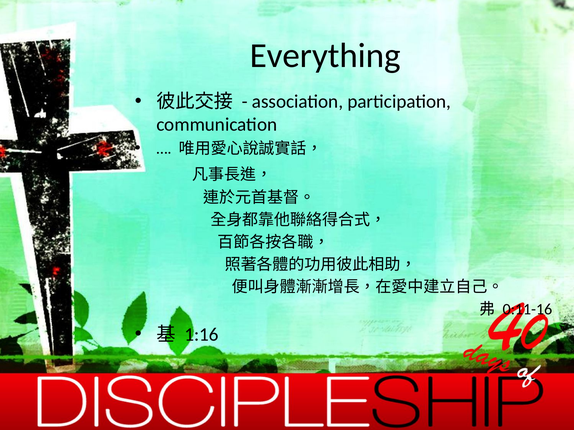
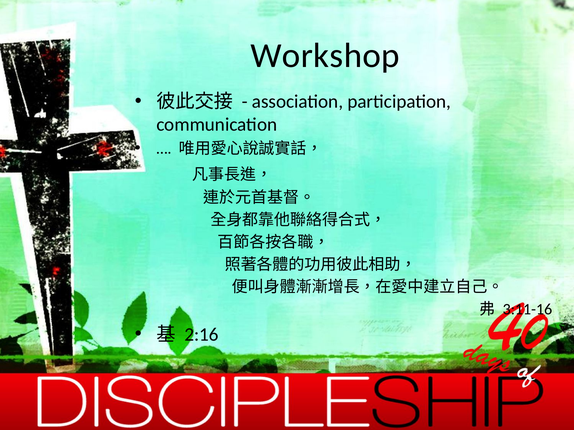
Everything: Everything -> Workshop
0:11-16: 0:11-16 -> 3:11-16
1:16: 1:16 -> 2:16
